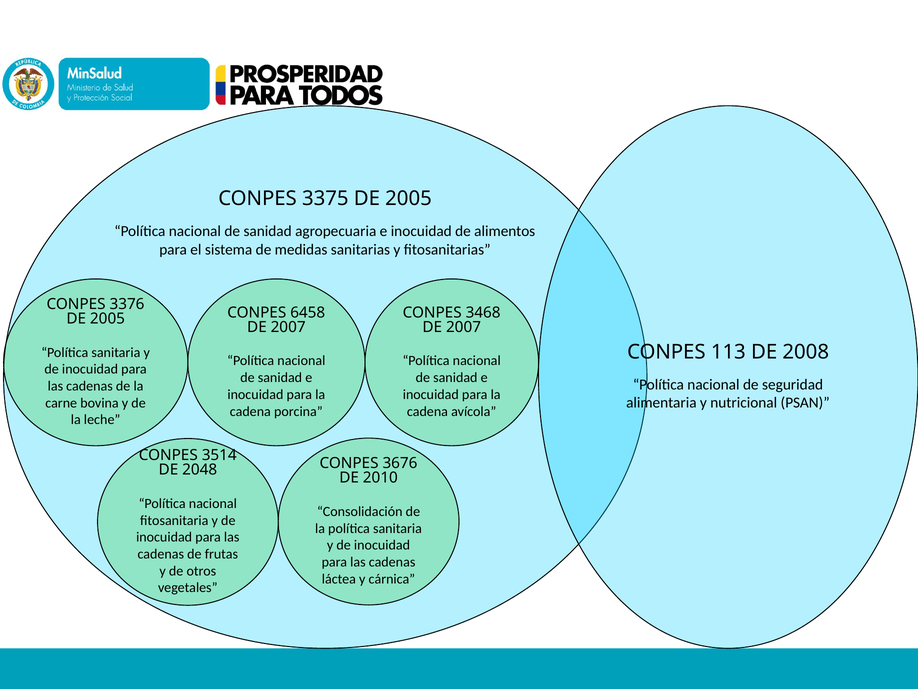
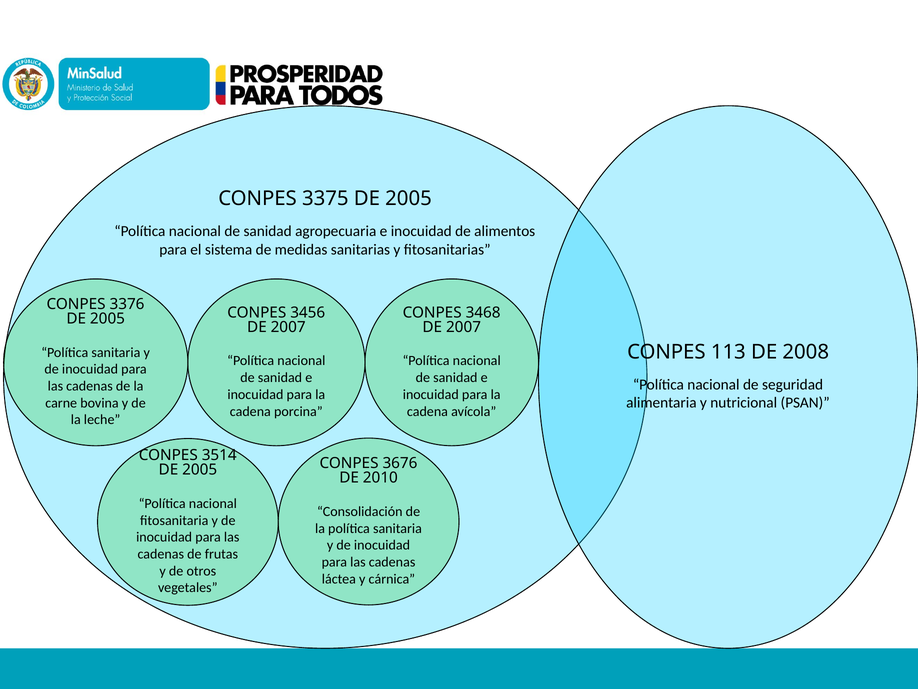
6458: 6458 -> 3456
2048 at (200, 470): 2048 -> 2005
